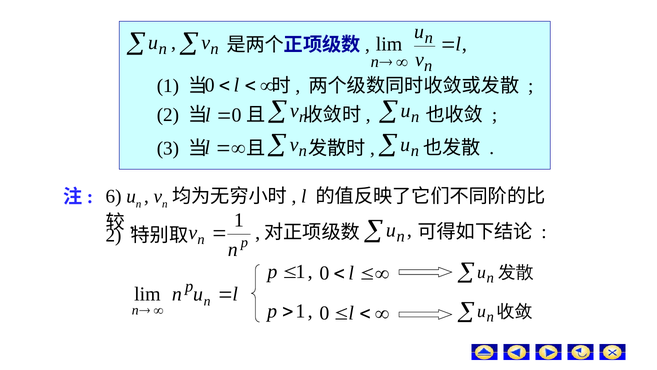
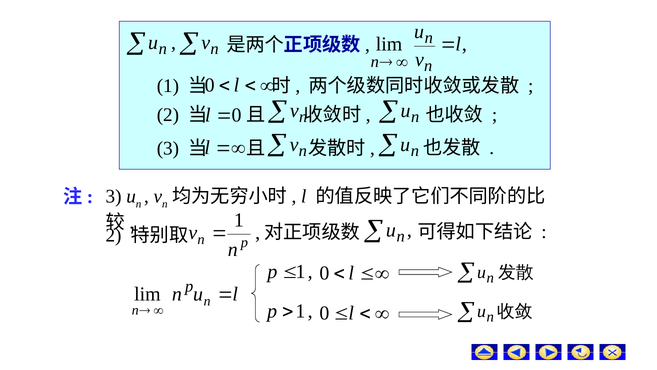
6 at (114, 196): 6 -> 3
